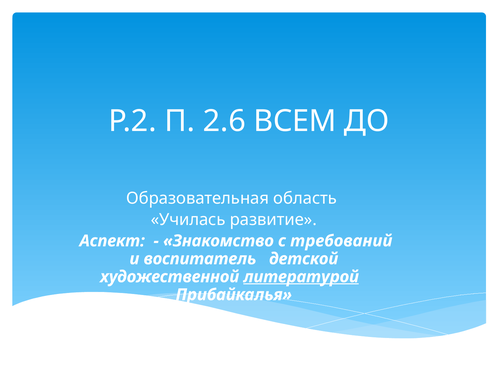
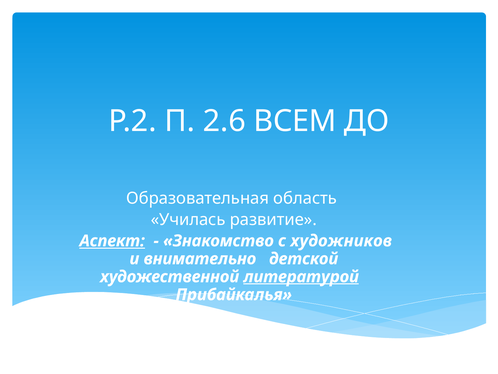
Аспект underline: none -> present
требований: требований -> художников
воспитатель: воспитатель -> внимательно
